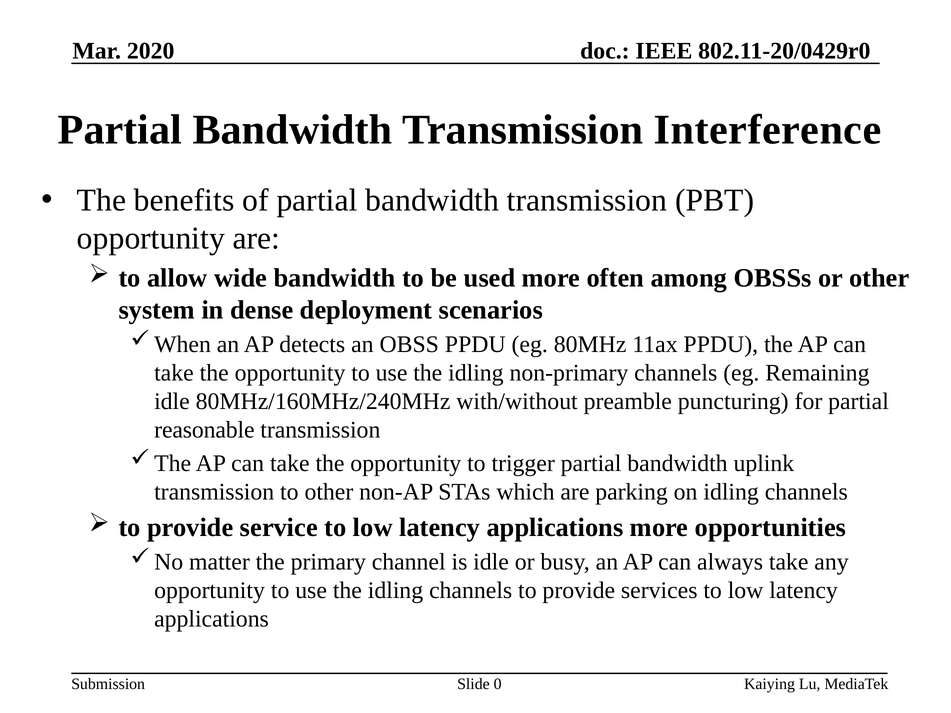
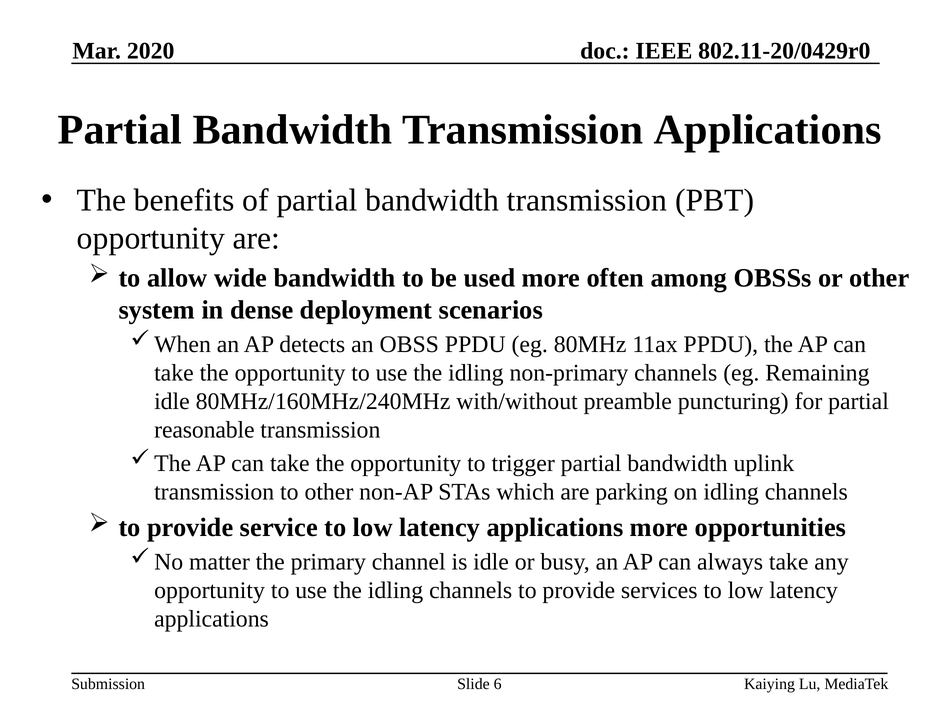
Transmission Interference: Interference -> Applications
0: 0 -> 6
